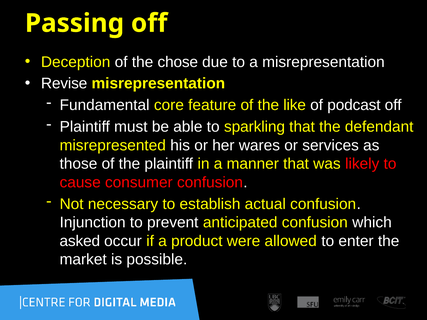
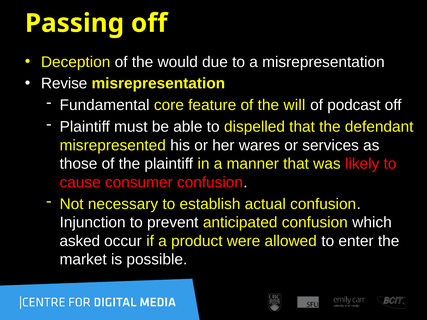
chose: chose -> would
like: like -> will
sparkling: sparkling -> dispelled
